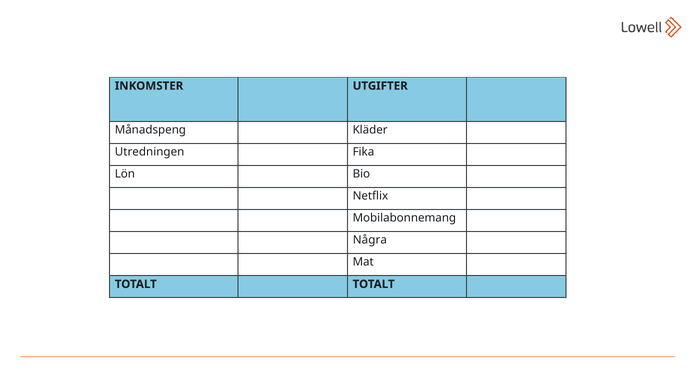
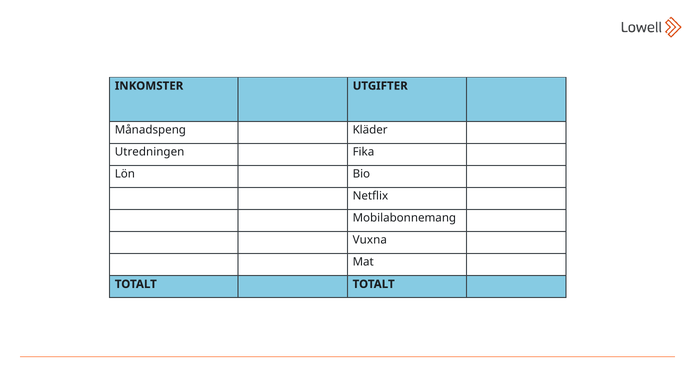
Några: Några -> Vuxna
